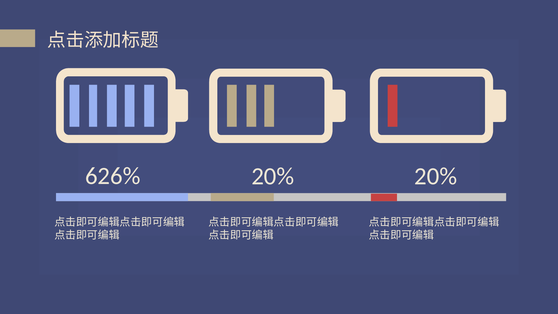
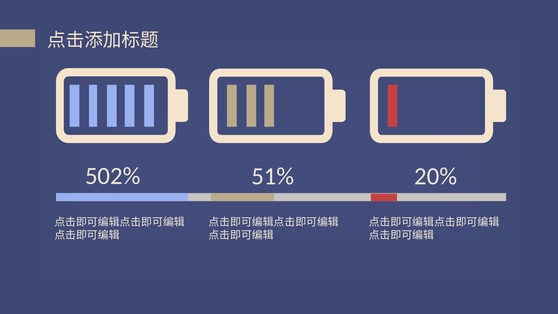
626%: 626% -> 502%
20% at (273, 176): 20% -> 51%
